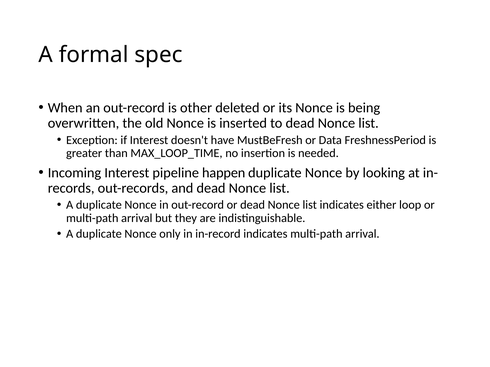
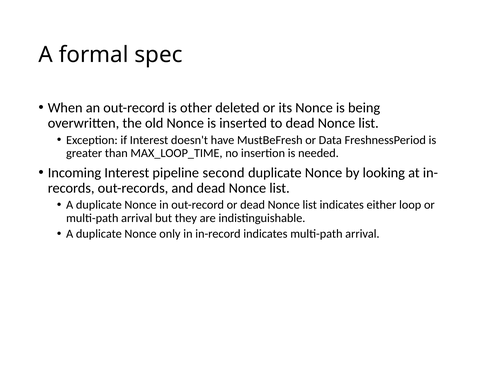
happen: happen -> second
